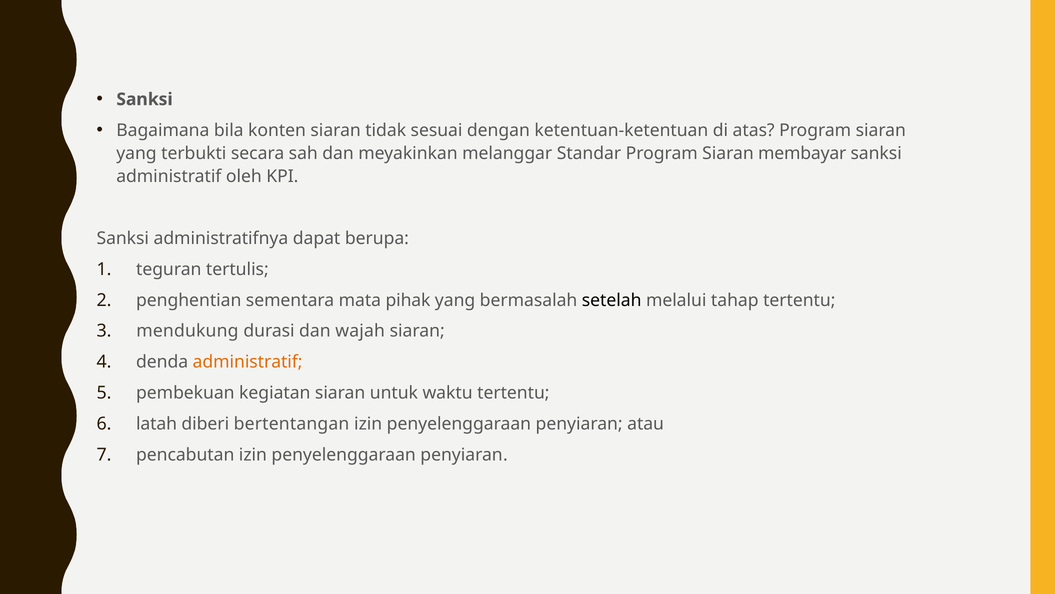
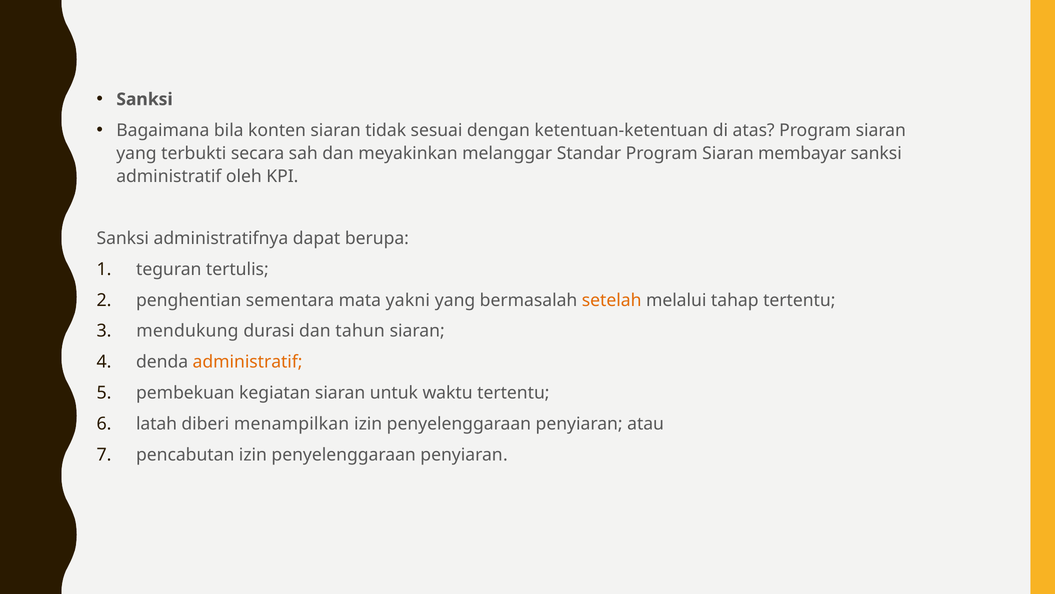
pihak: pihak -> yakni
setelah colour: black -> orange
wajah: wajah -> tahun
bertentangan: bertentangan -> menampilkan
